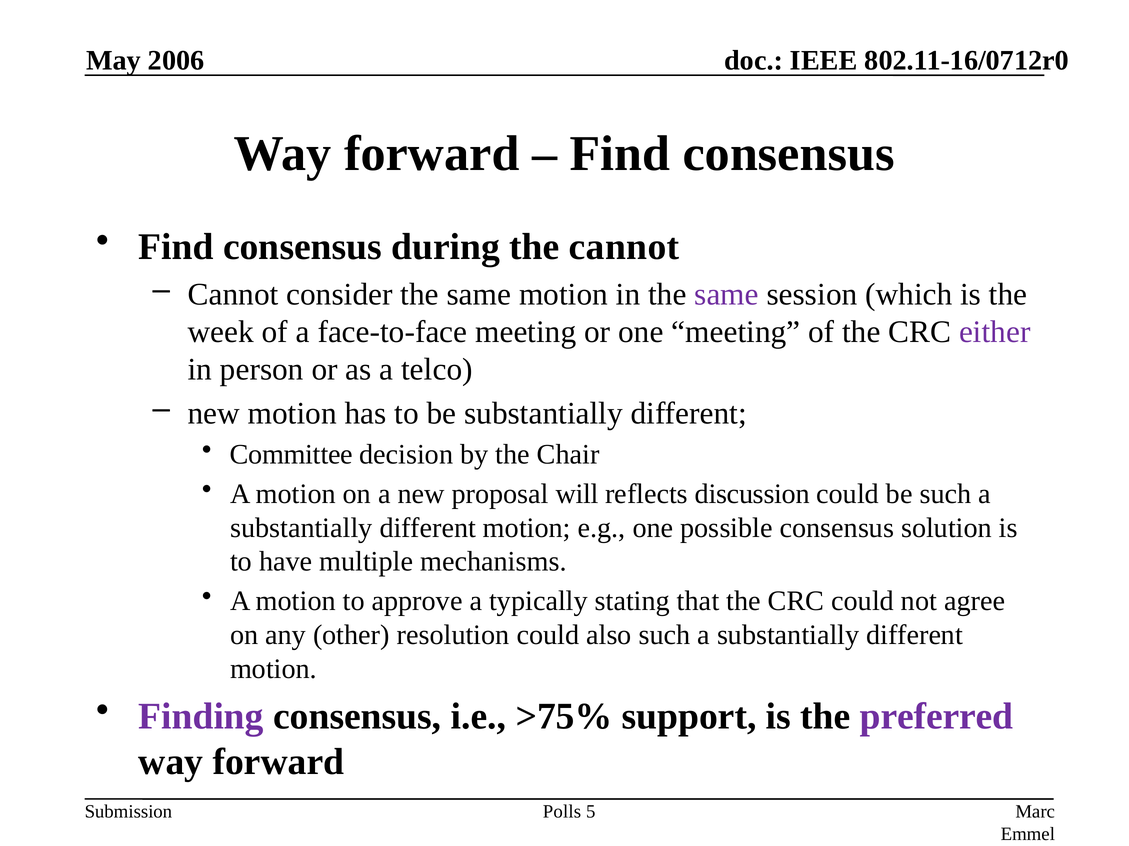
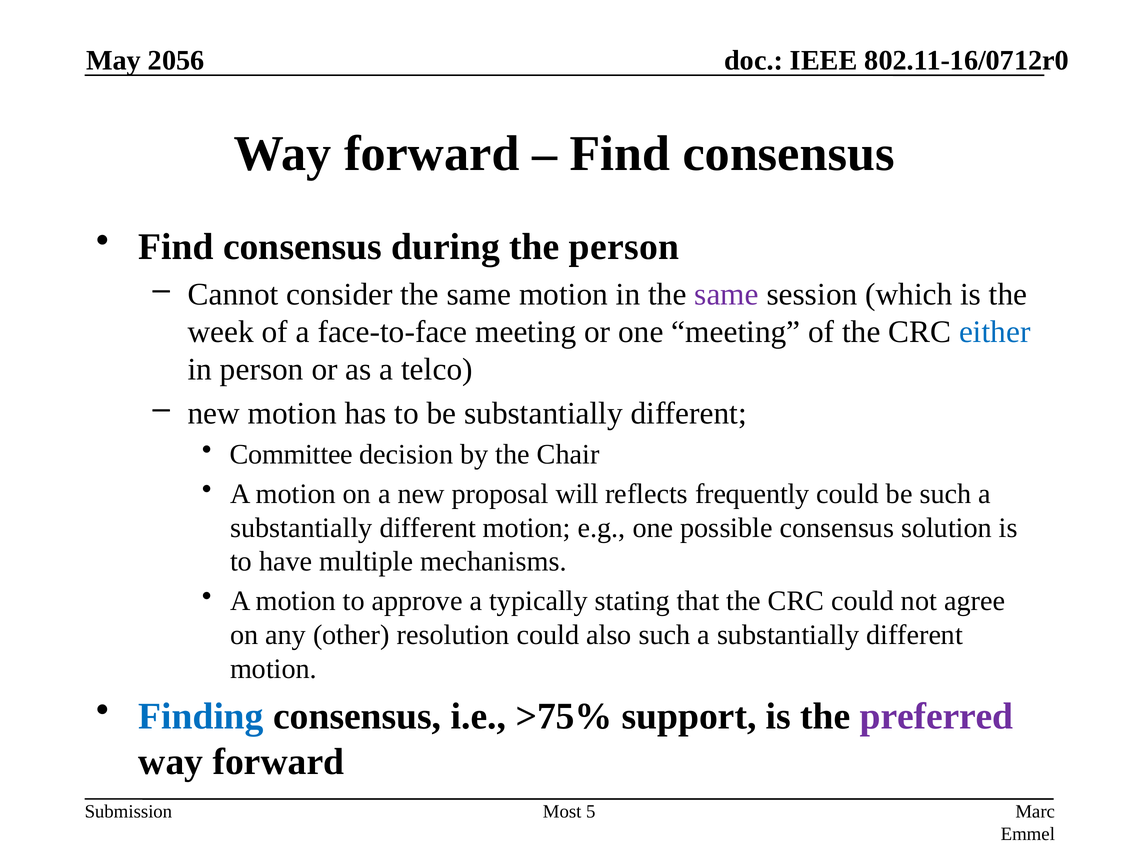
2006: 2006 -> 2056
the cannot: cannot -> person
either colour: purple -> blue
discussion: discussion -> frequently
Finding colour: purple -> blue
Polls: Polls -> Most
